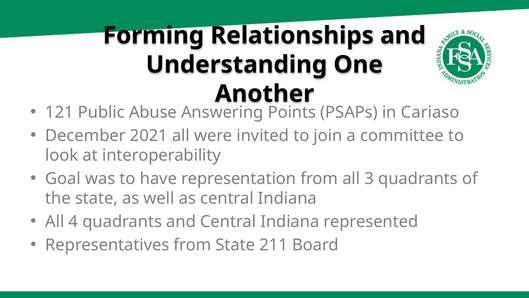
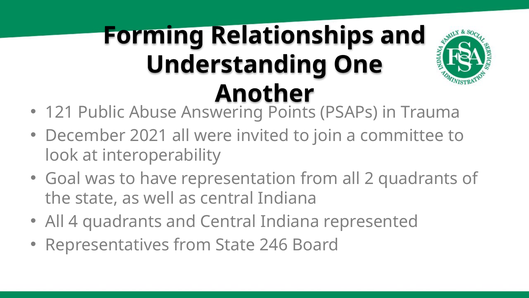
Cariaso: Cariaso -> Trauma
3: 3 -> 2
211: 211 -> 246
